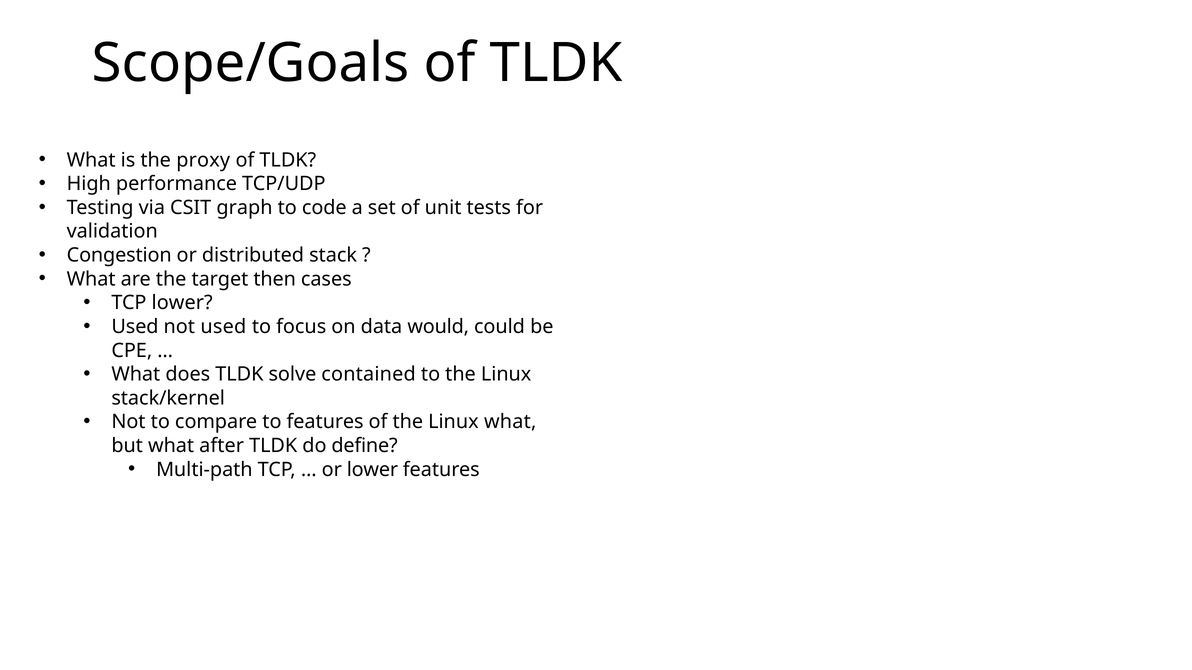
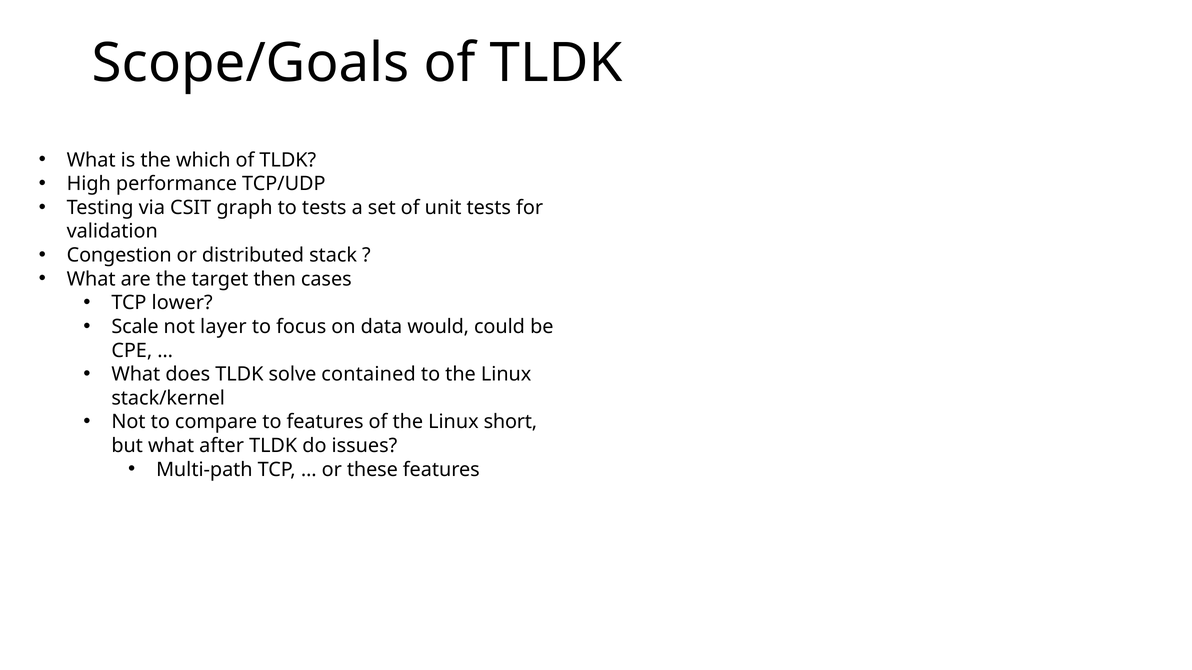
proxy: proxy -> which
to code: code -> tests
Used at (135, 327): Used -> Scale
not used: used -> layer
Linux what: what -> short
define: define -> issues
or lower: lower -> these
